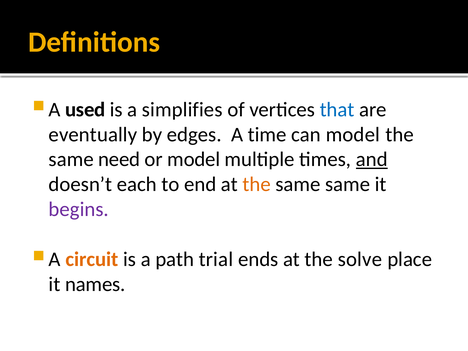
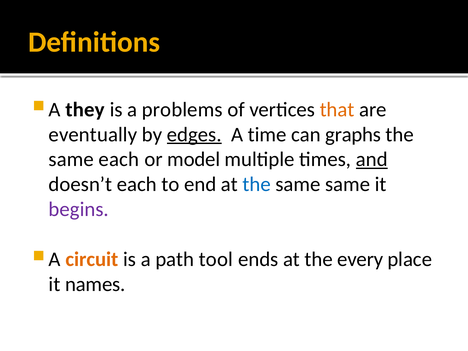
used: used -> they
simplifies: simplifies -> problems
that colour: blue -> orange
edges underline: none -> present
can model: model -> graphs
same need: need -> each
the at (257, 184) colour: orange -> blue
trial: trial -> tool
solve: solve -> every
